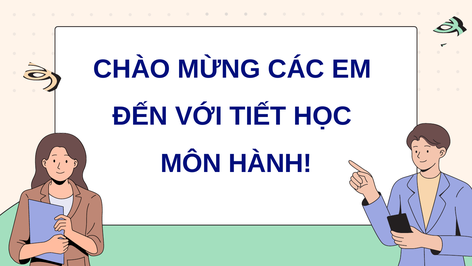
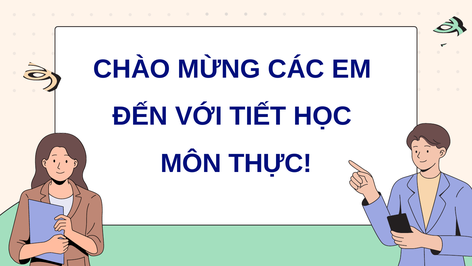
HÀNH: HÀNH -> THỰC
